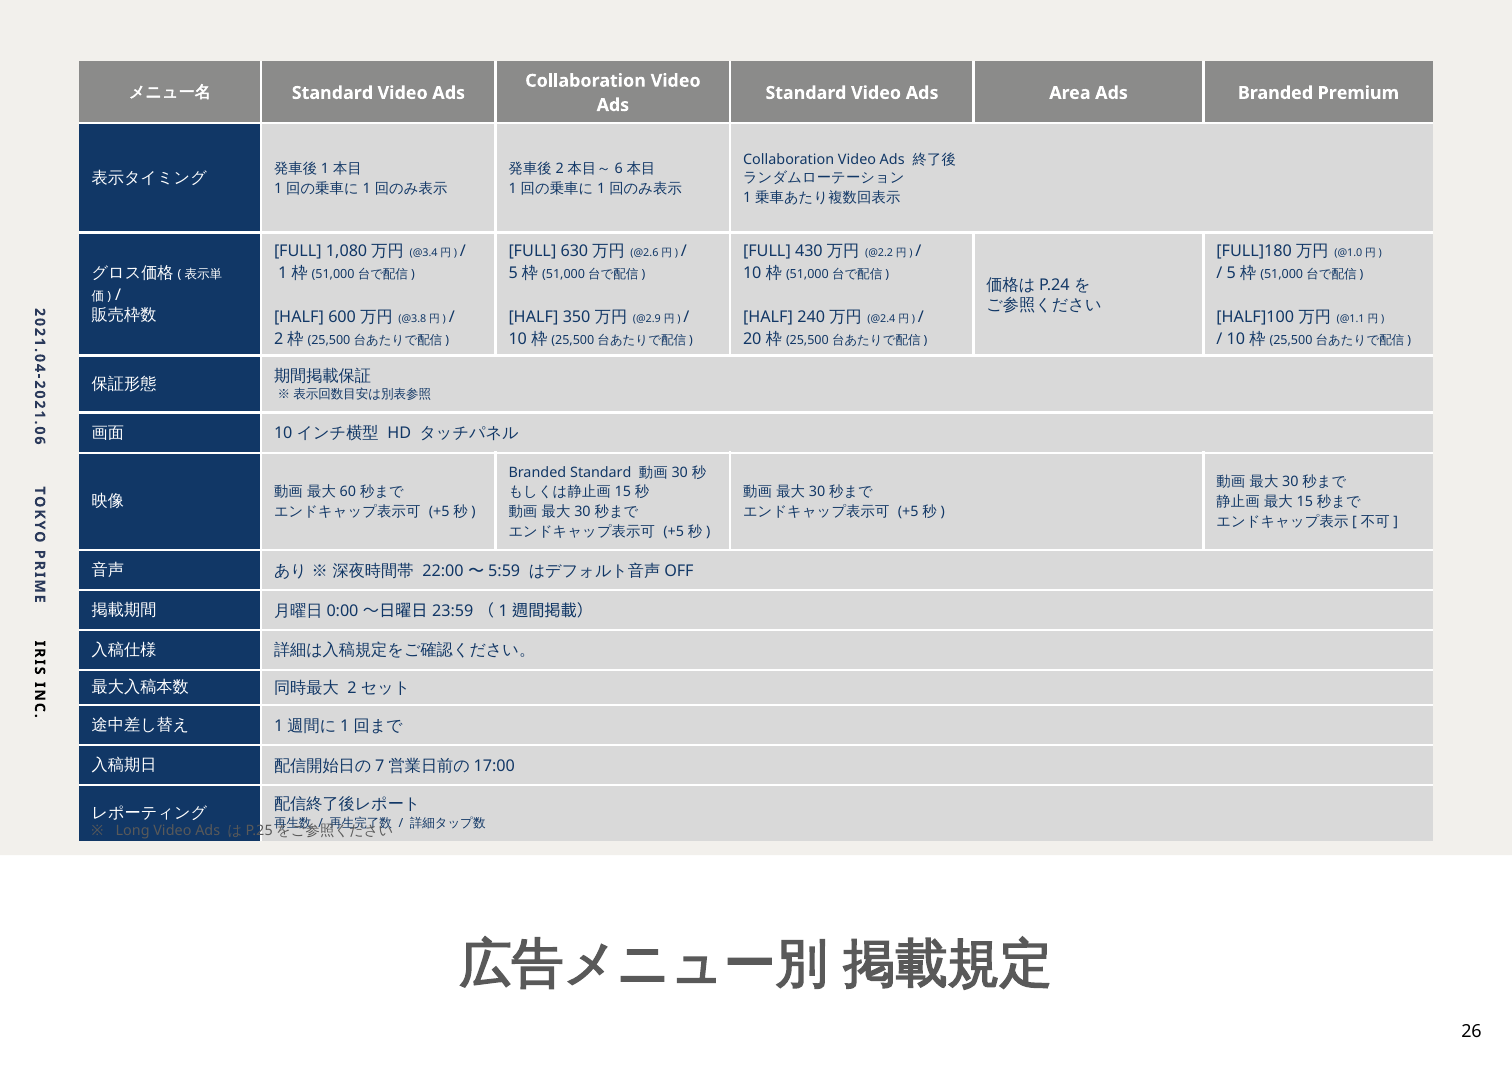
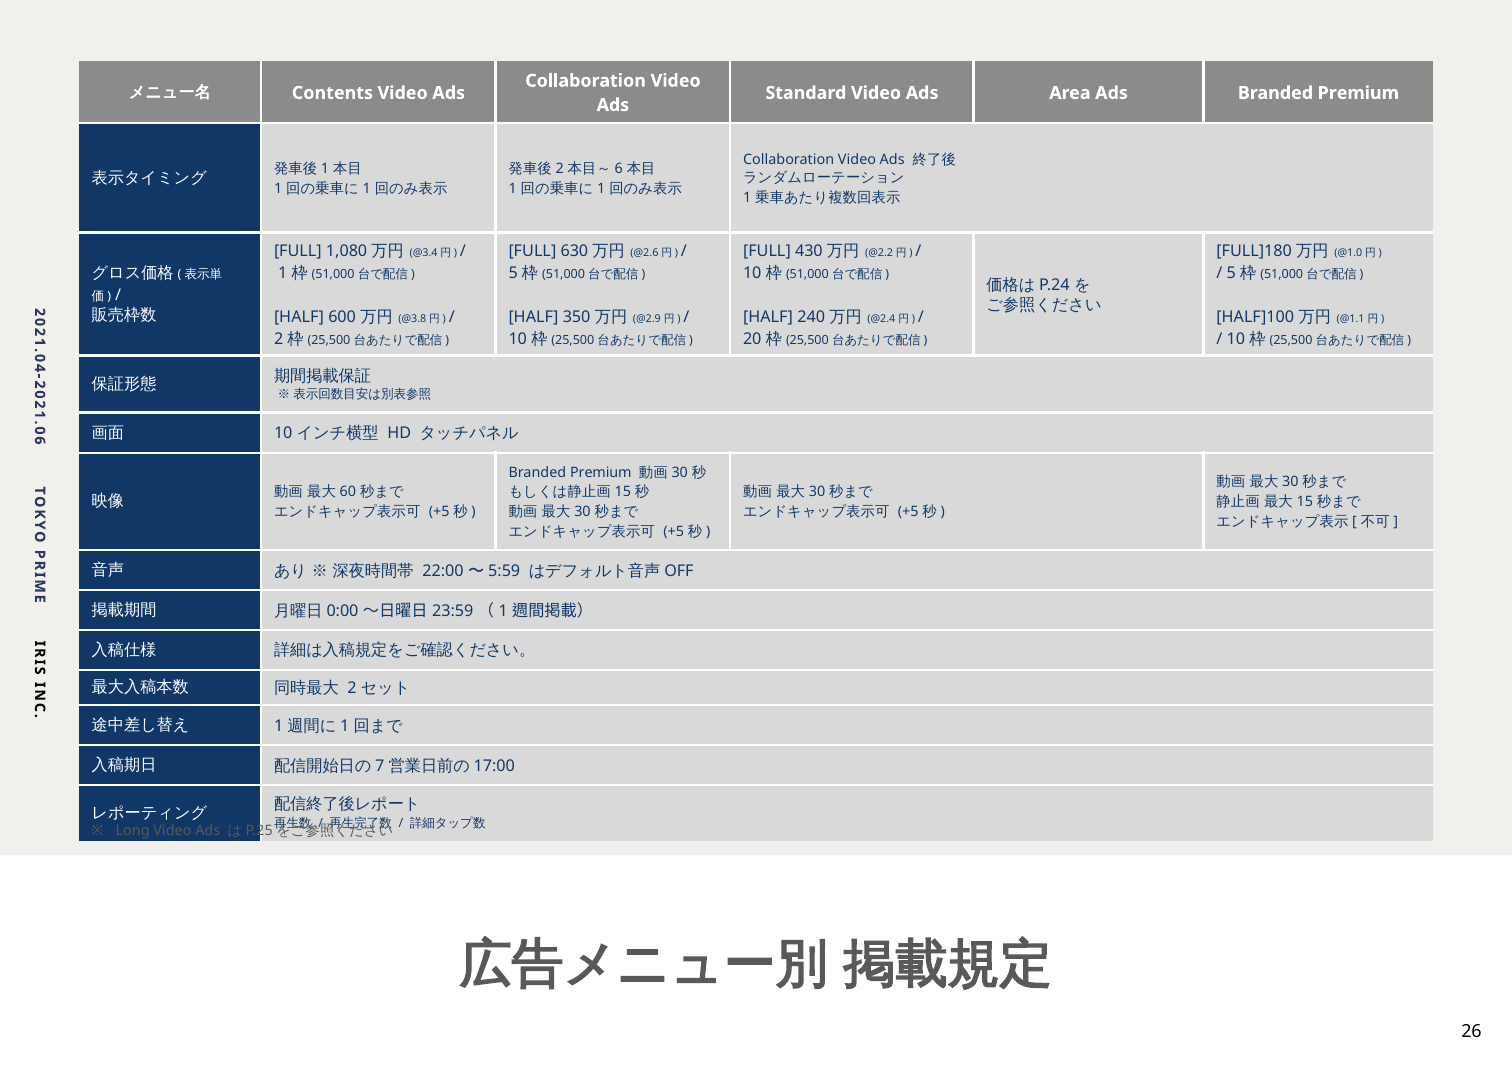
Standard at (332, 93): Standard -> Contents
Standard at (601, 472): Standard -> Premium
